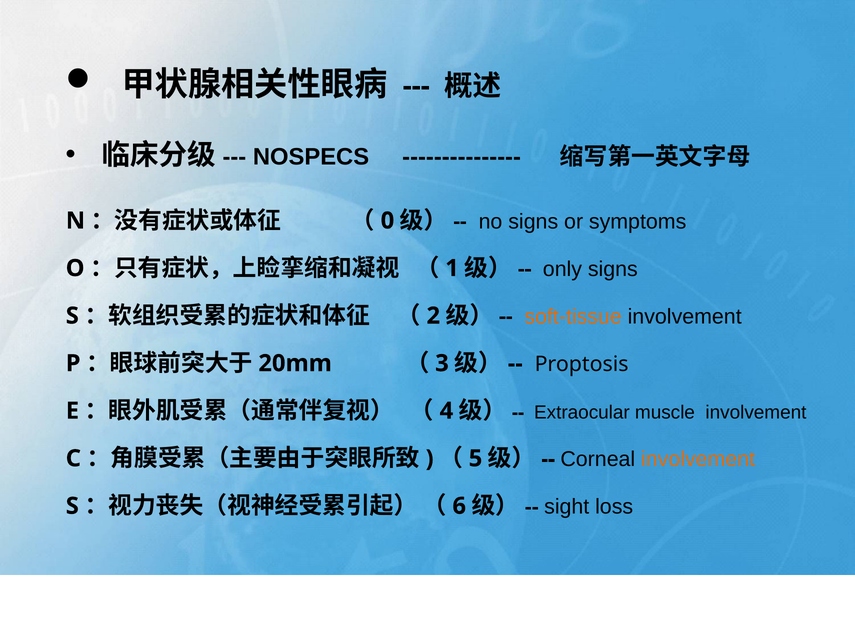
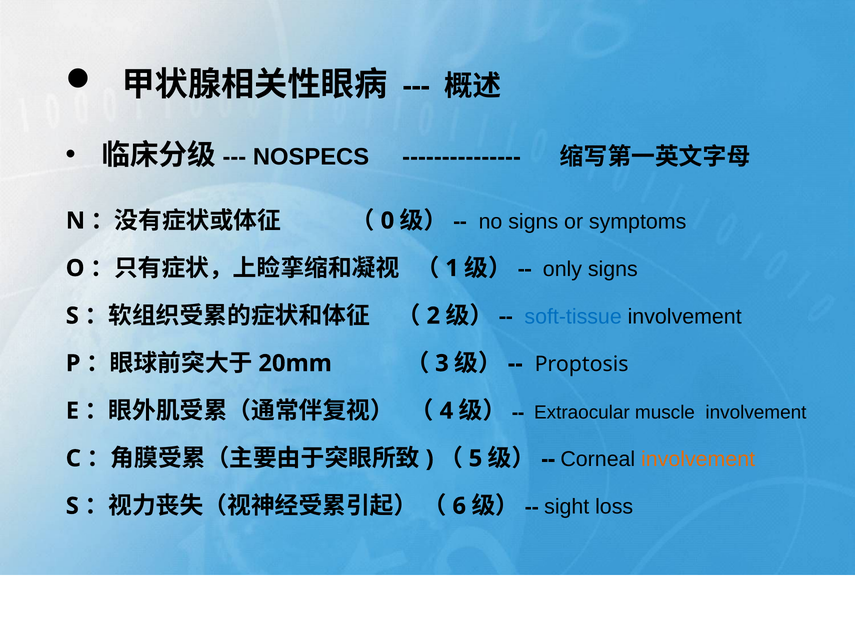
soft-tissue colour: orange -> blue
